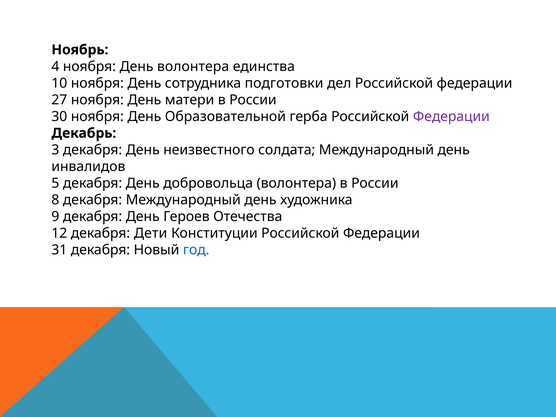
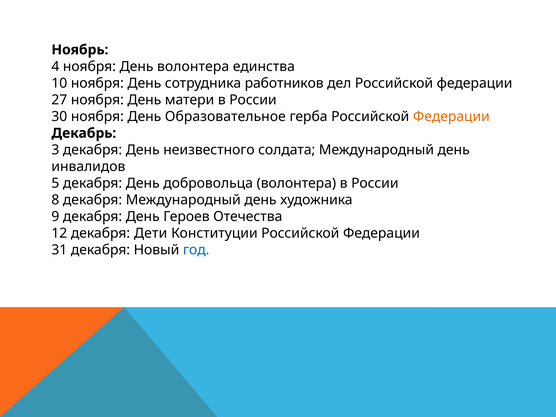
подготовки: подготовки -> работников
Образовательной: Образовательной -> Образовательное
Федерации at (451, 116) colour: purple -> orange
